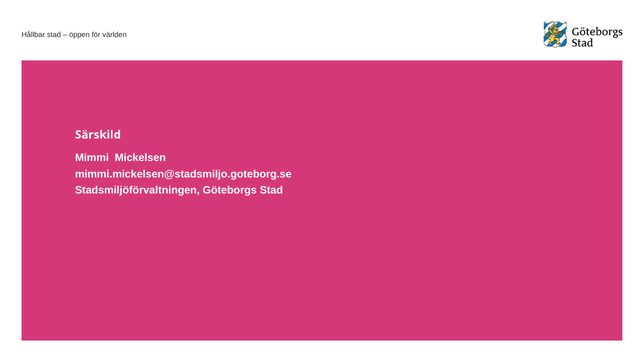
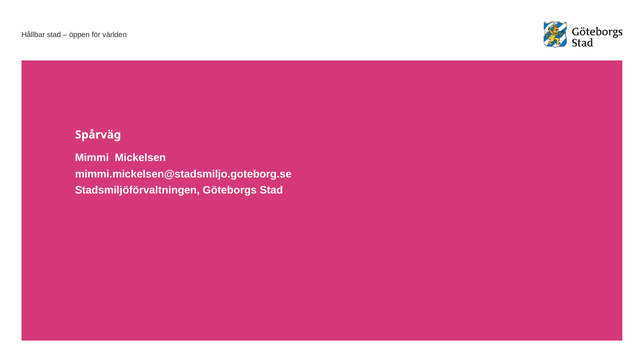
Särskild: Särskild -> Spårväg
